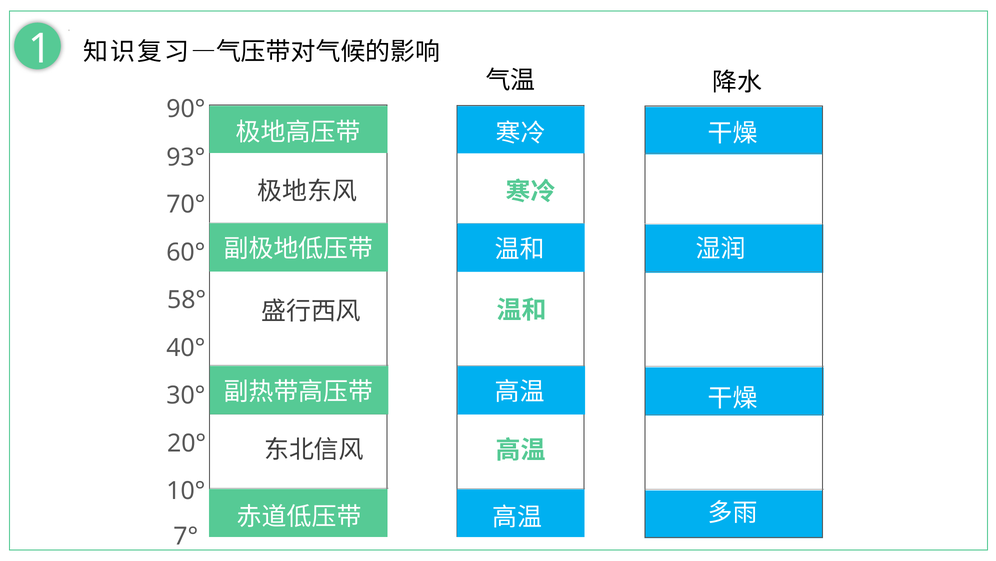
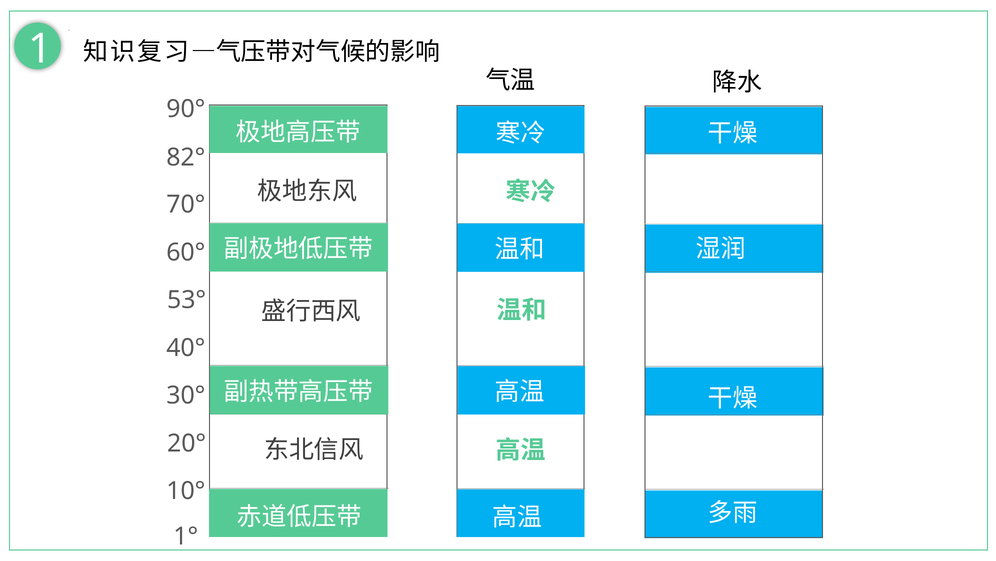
93°: 93° -> 82°
58°: 58° -> 53°
7°: 7° -> 1°
